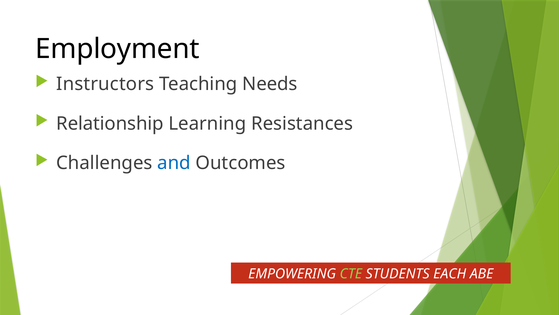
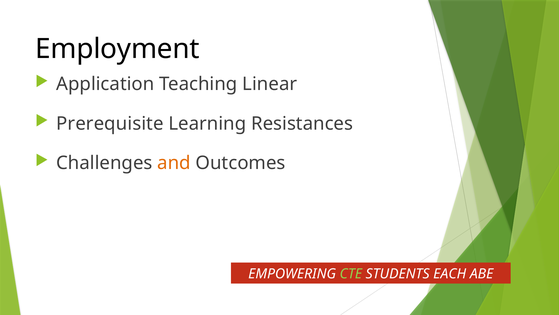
Instructors: Instructors -> Application
Needs: Needs -> Linear
Relationship: Relationship -> Prerequisite
and colour: blue -> orange
